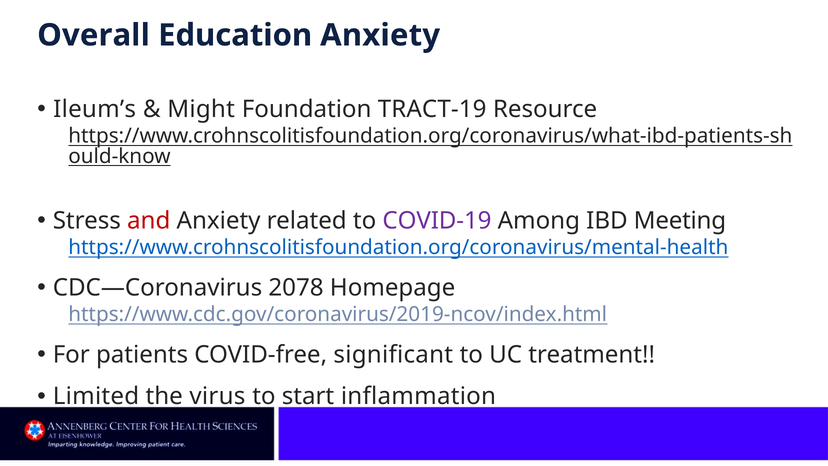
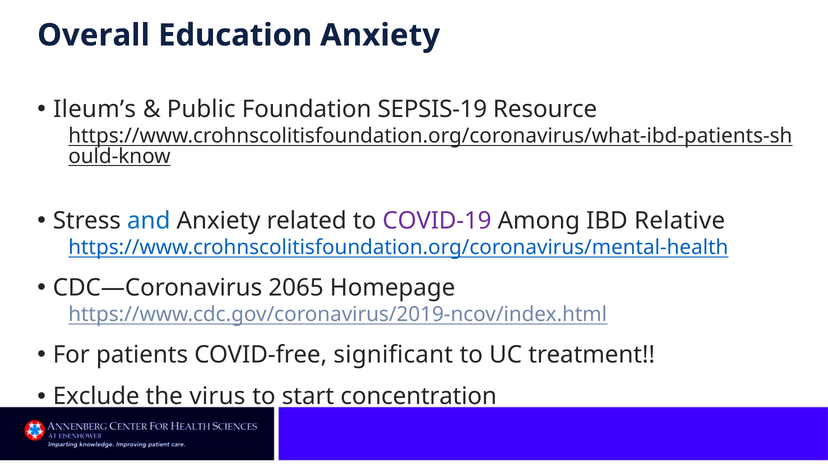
Might: Might -> Public
TRACT-19: TRACT-19 -> SEPSIS-19
and colour: red -> blue
Meeting: Meeting -> Relative
2078: 2078 -> 2065
Limited: Limited -> Exclude
inflammation: inflammation -> concentration
